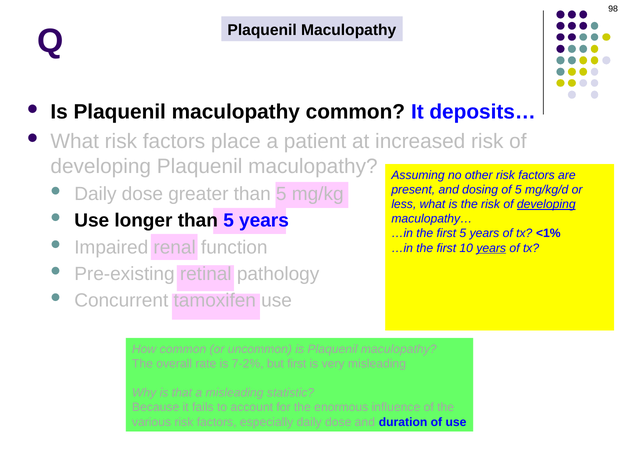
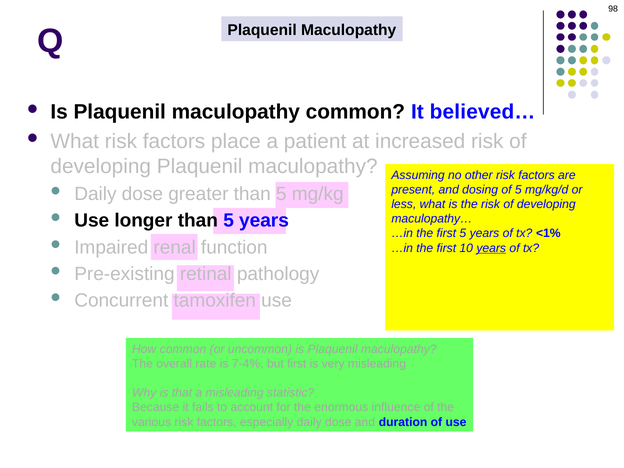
deposits…: deposits… -> believed…
developing at (546, 204) underline: present -> none
7-2%: 7-2% -> 7-4%
